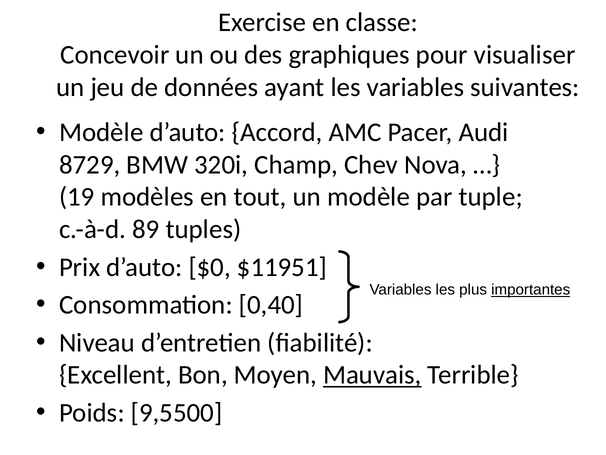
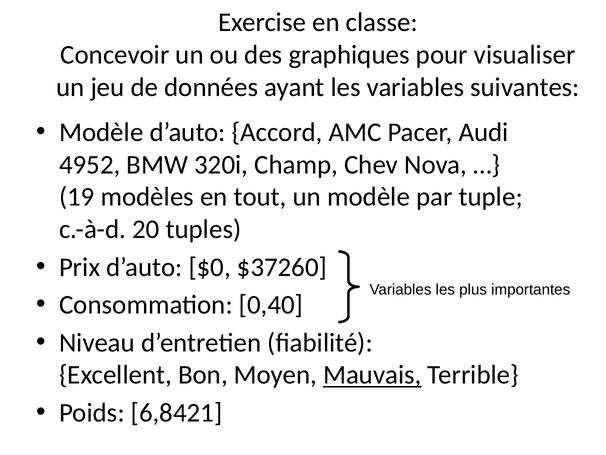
8729: 8729 -> 4952
89: 89 -> 20
$11951: $11951 -> $37260
importantes underline: present -> none
9,5500: 9,5500 -> 6,8421
